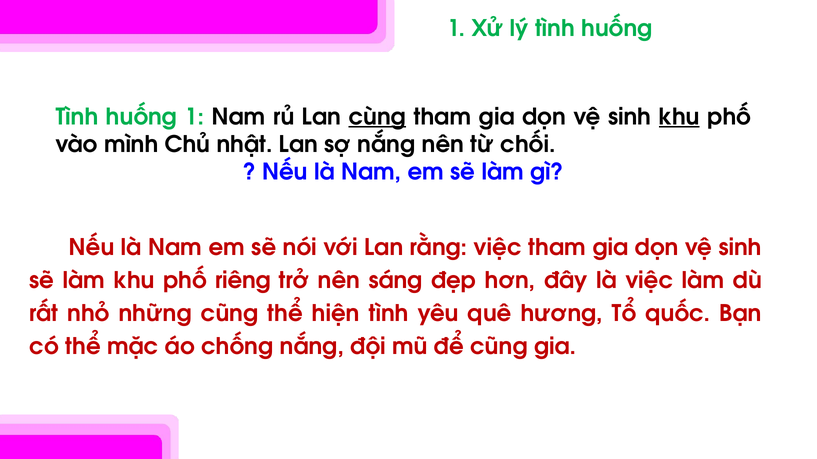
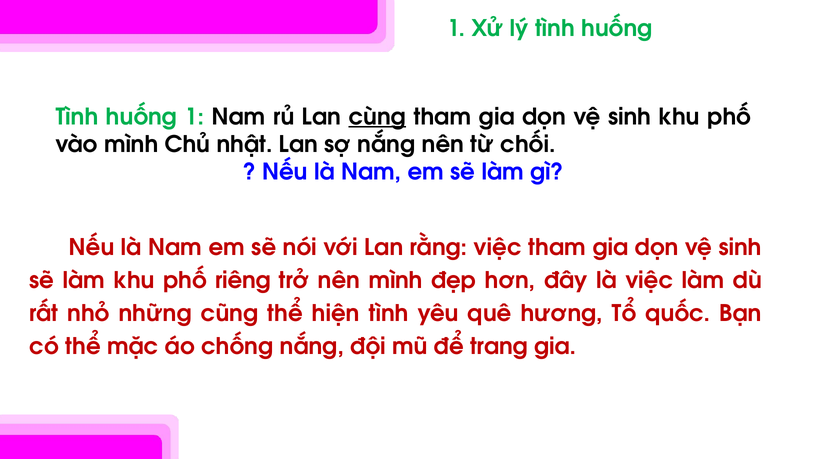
khu at (679, 117) underline: present -> none
nên sáng: sáng -> mình
để cũng: cũng -> trang
